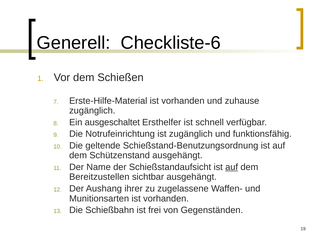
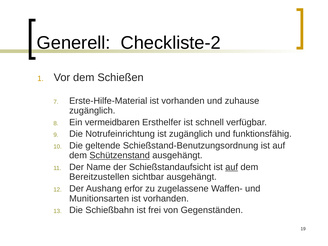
Checkliste-6: Checkliste-6 -> Checkliste-2
ausgeschaltet: ausgeschaltet -> vermeidbaren
Schützenstand underline: none -> present
ihrer: ihrer -> erfor
